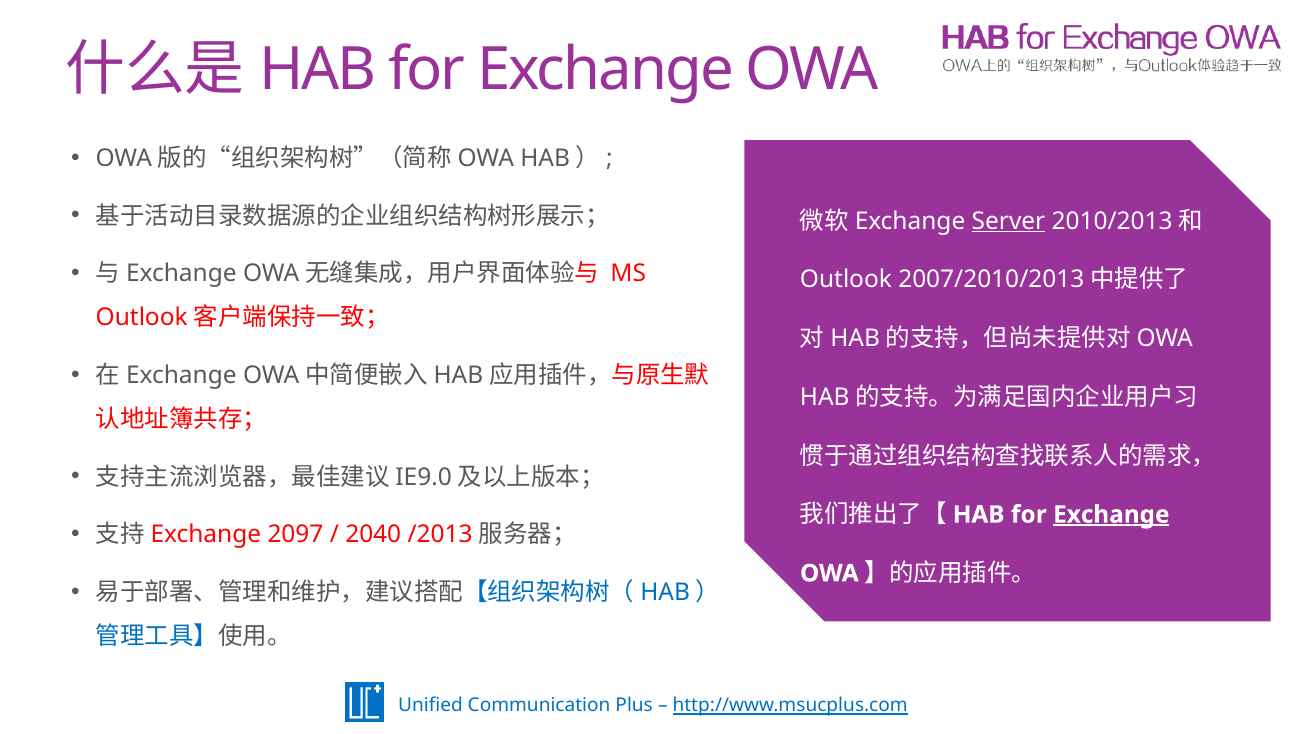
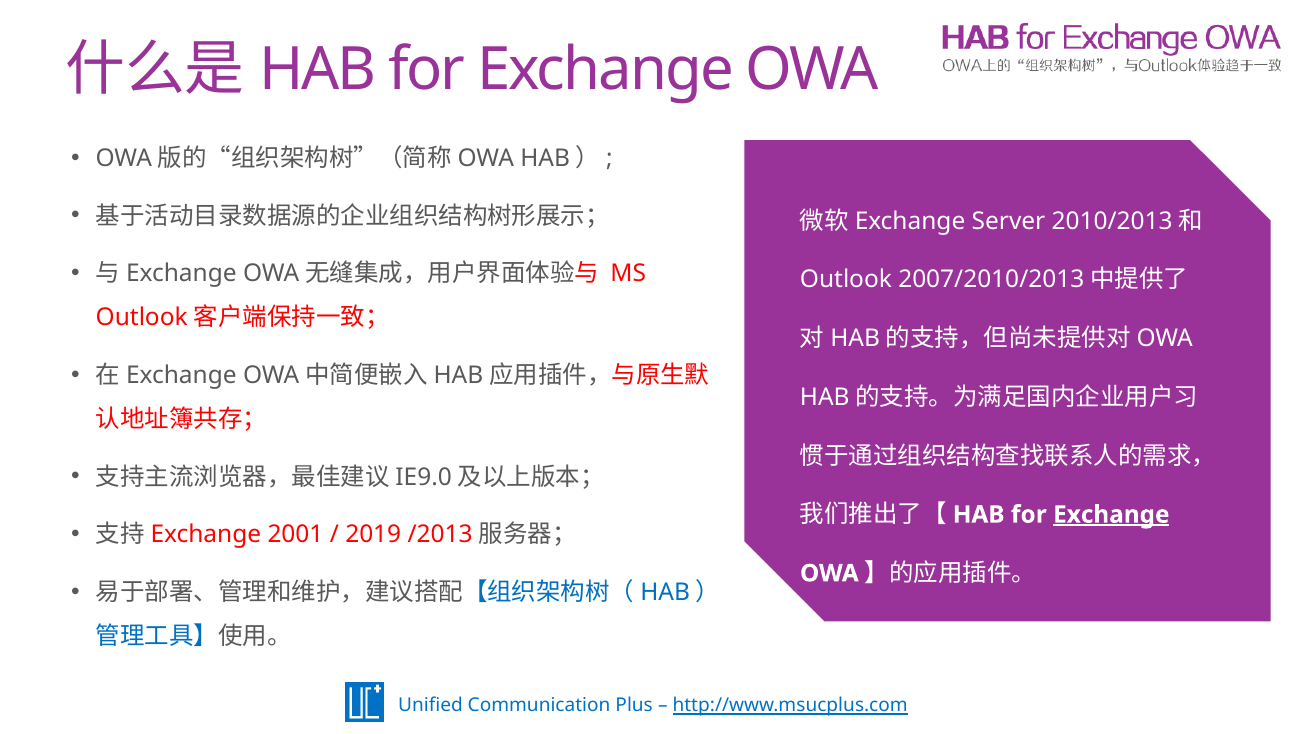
Server underline: present -> none
2097: 2097 -> 2001
2040: 2040 -> 2019
